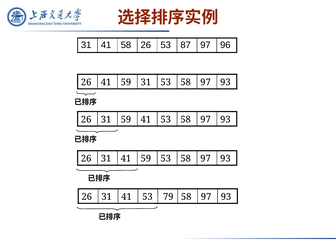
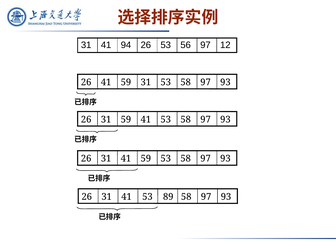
41 58: 58 -> 94
87: 87 -> 56
96: 96 -> 12
79: 79 -> 89
